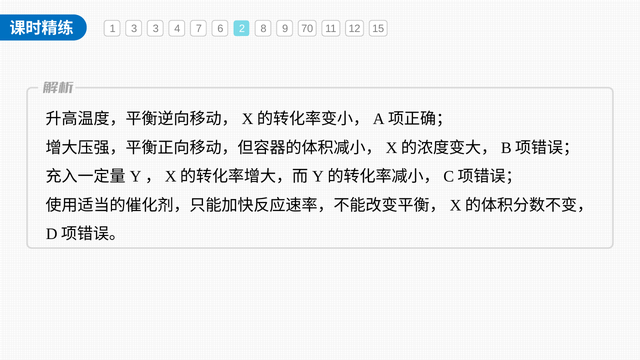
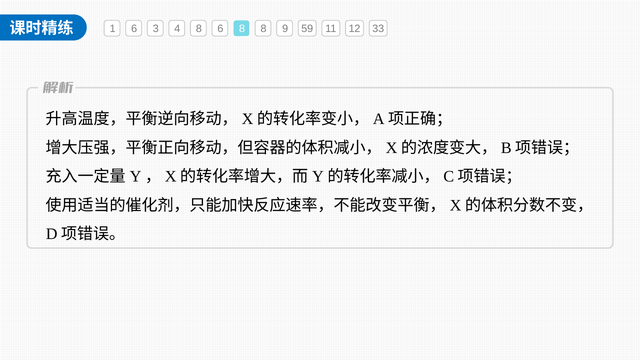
1 3: 3 -> 6
4 7: 7 -> 8
6 2: 2 -> 8
70: 70 -> 59
15: 15 -> 33
